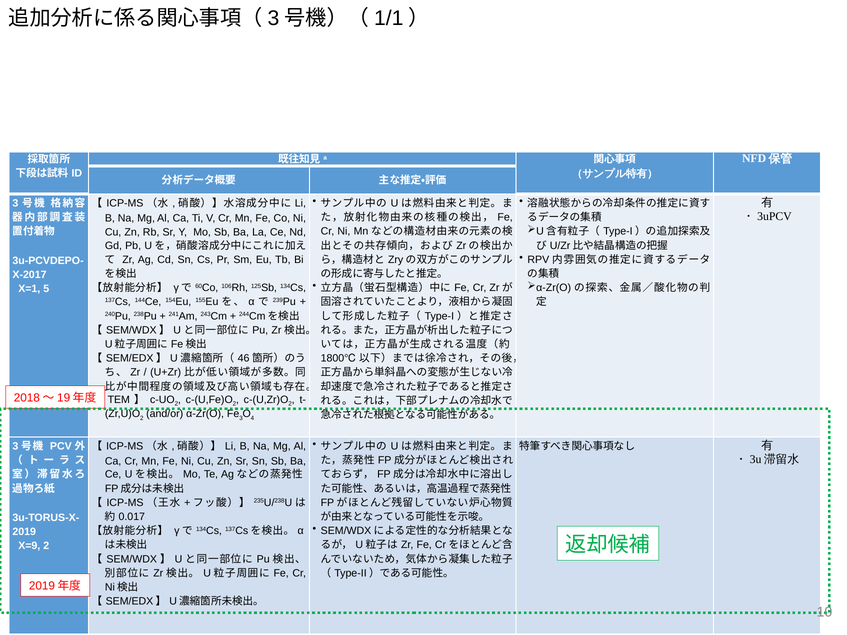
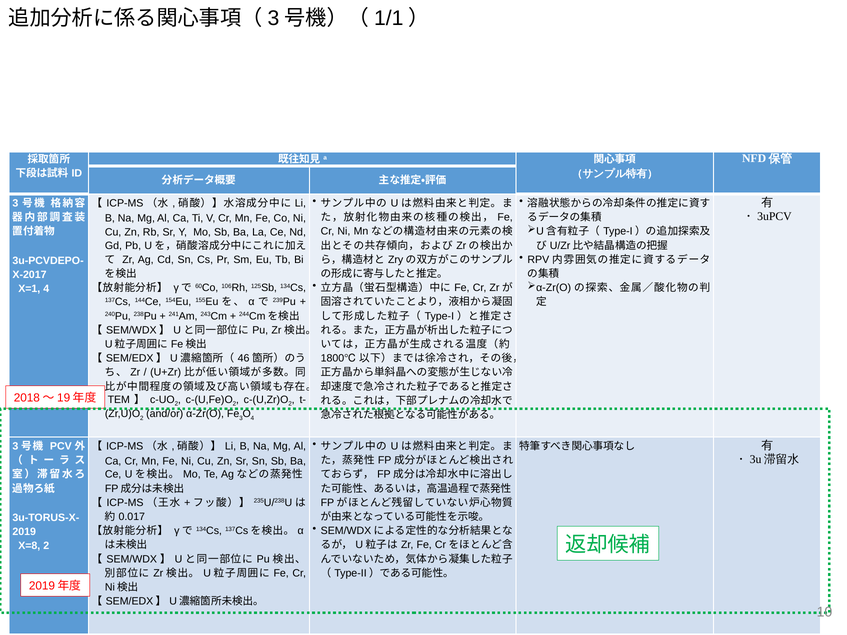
X=1 5: 5 -> 4
X=9: X=9 -> X=8
